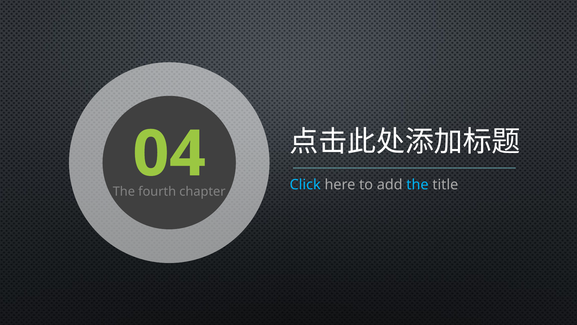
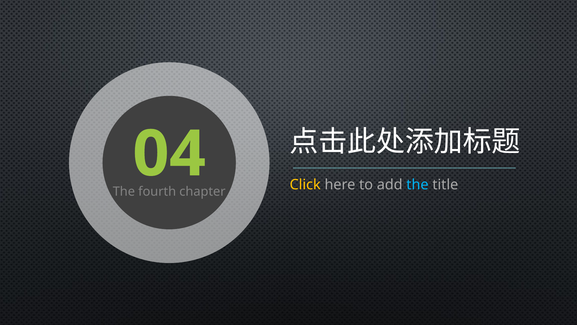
Click colour: light blue -> yellow
